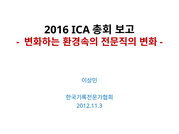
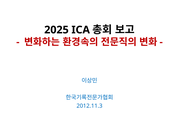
2016: 2016 -> 2025
